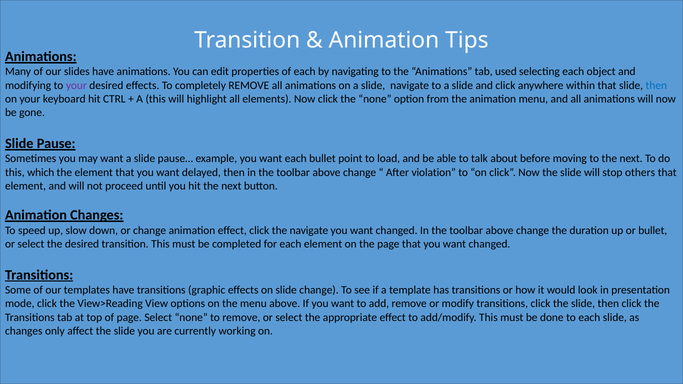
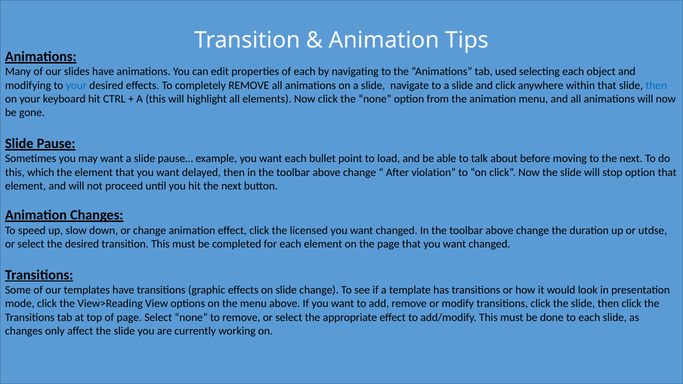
your at (76, 85) colour: purple -> blue
stop others: others -> option
the navigate: navigate -> licensed
or bullet: bullet -> utdse
